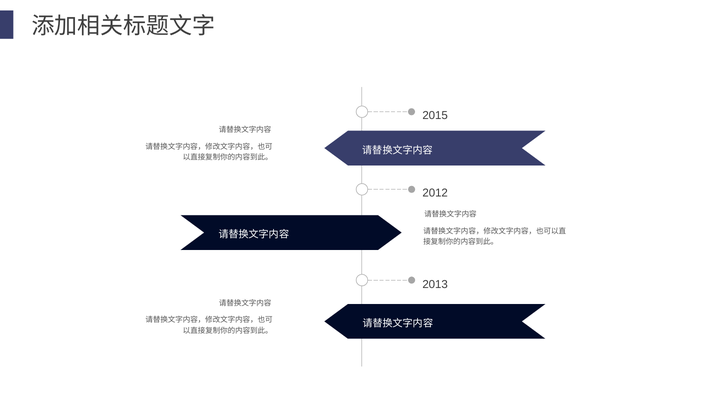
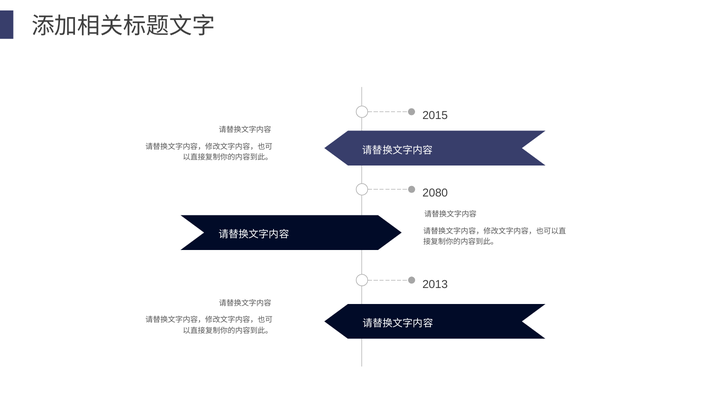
2012: 2012 -> 2080
